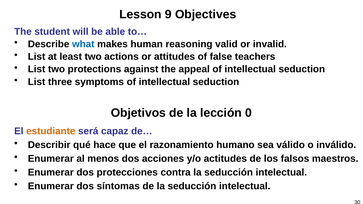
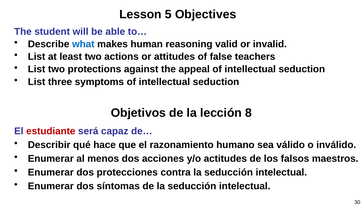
9: 9 -> 5
0: 0 -> 8
estudiante colour: orange -> red
